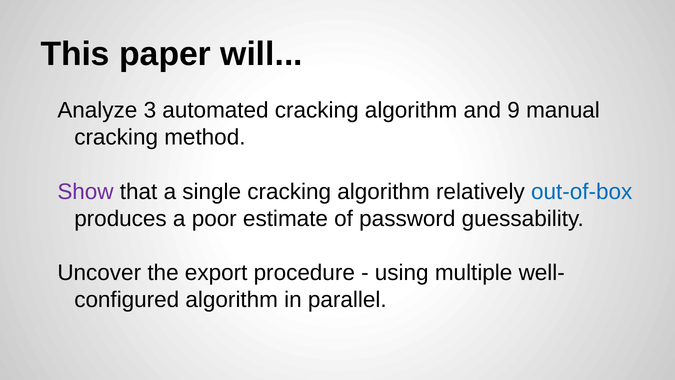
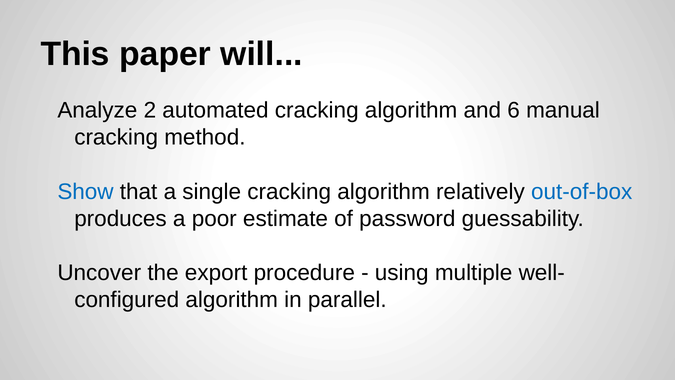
3: 3 -> 2
9: 9 -> 6
Show colour: purple -> blue
